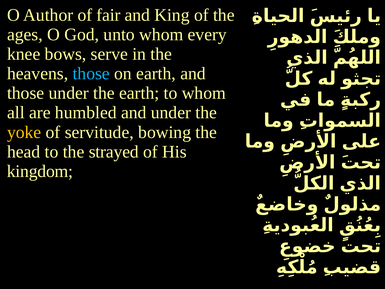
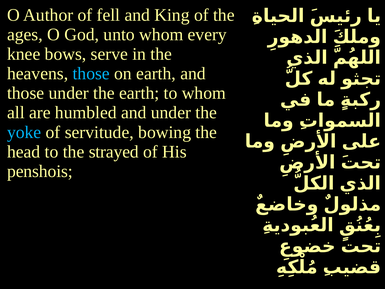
fair: fair -> fell
yoke colour: yellow -> light blue
kingdom: kingdom -> penshois
